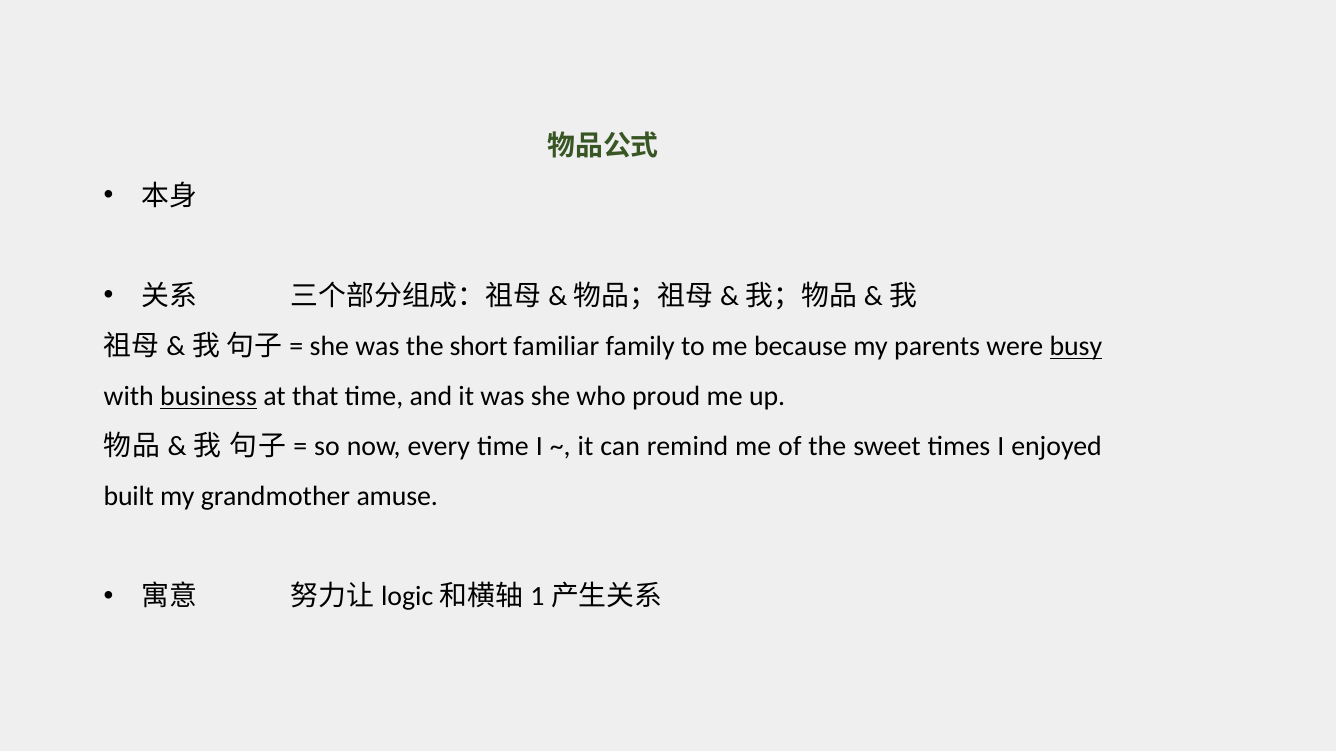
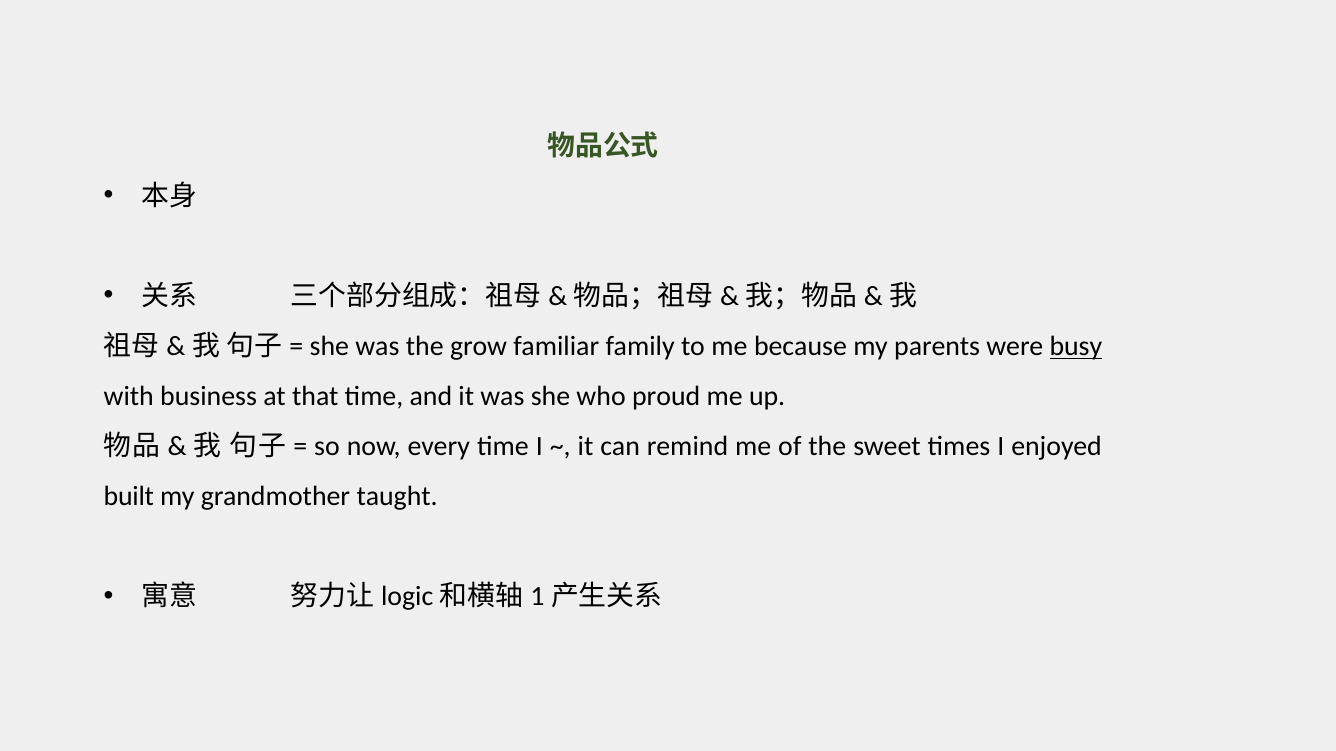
short: short -> grow
business underline: present -> none
amuse: amuse -> taught
